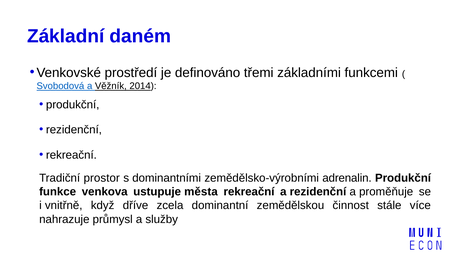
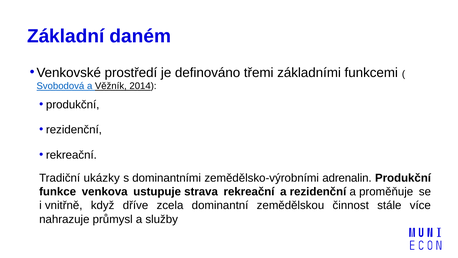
prostor: prostor -> ukázky
města: města -> strava
